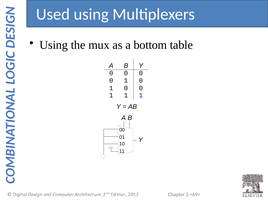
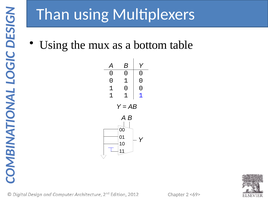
Used: Used -> Than
